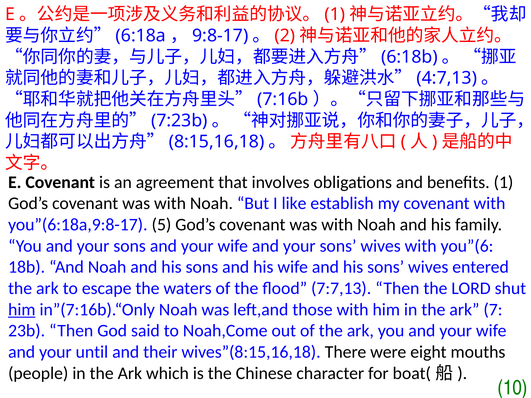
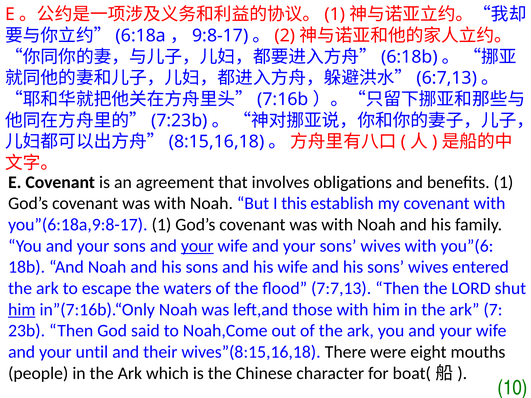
4:7,13: 4:7,13 -> 6:7,13
like: like -> this
you”(6:18a,9:8-17 5: 5 -> 1
your at (197, 246) underline: none -> present
